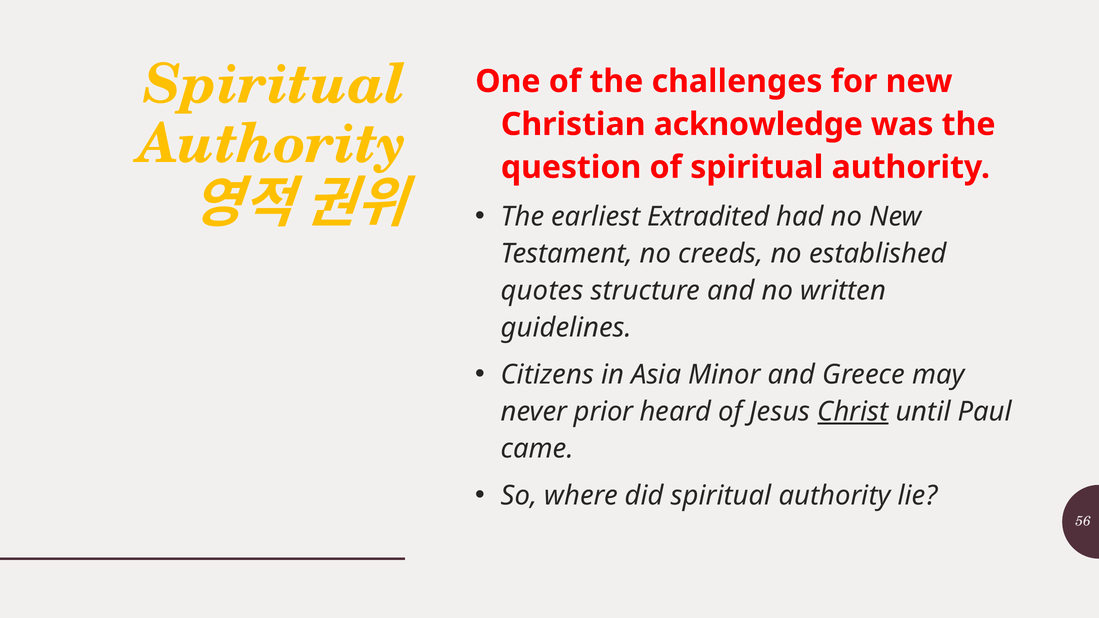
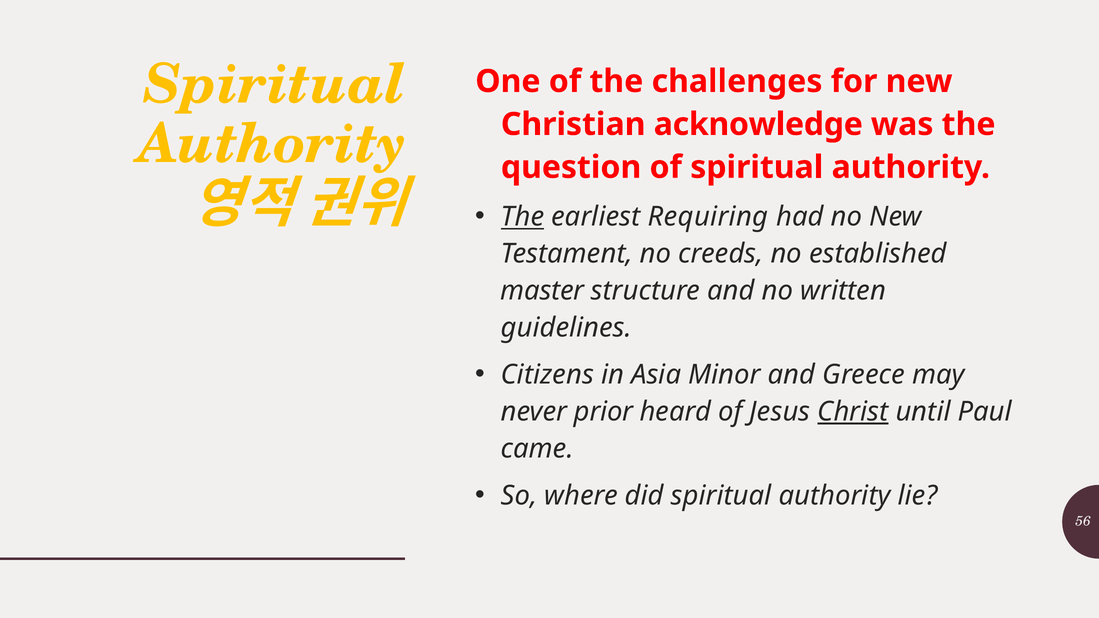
The at (523, 217) underline: none -> present
Extradited: Extradited -> Requiring
quotes: quotes -> master
